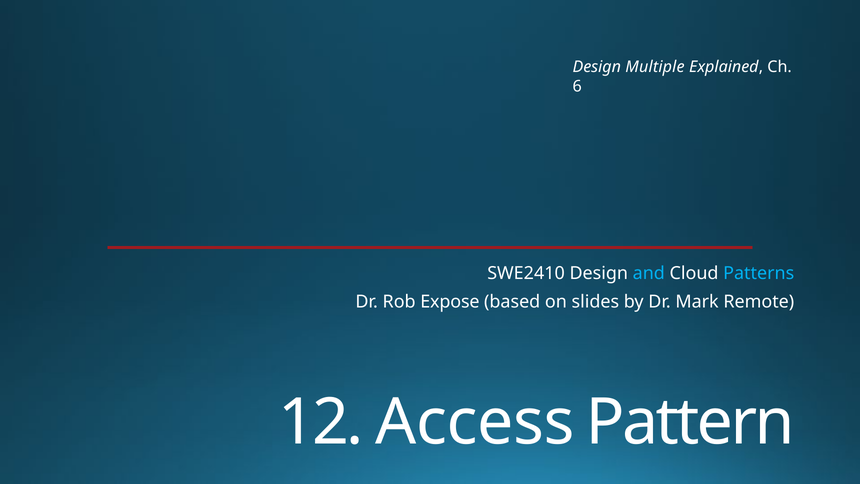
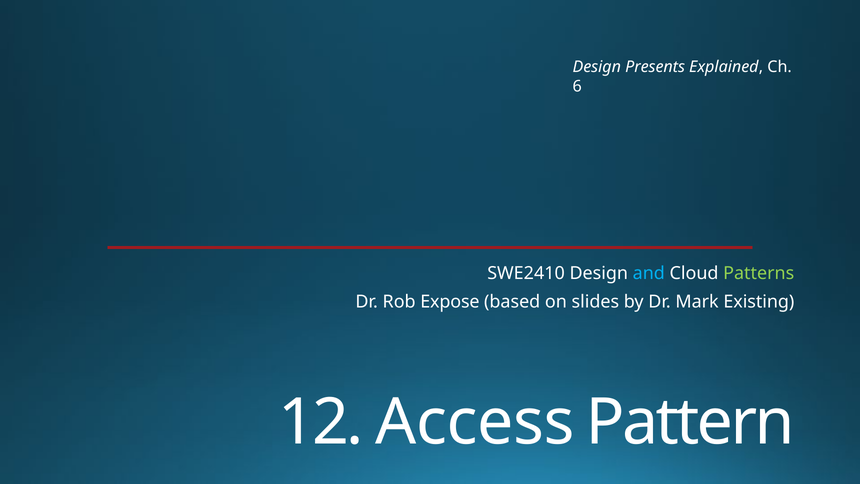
Multiple: Multiple -> Presents
Patterns colour: light blue -> light green
Remote: Remote -> Existing
